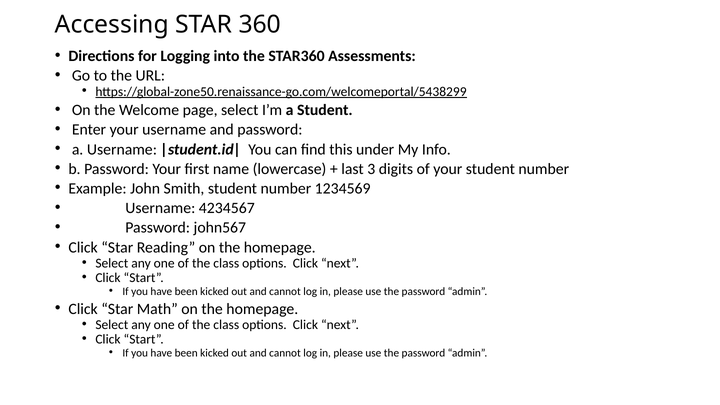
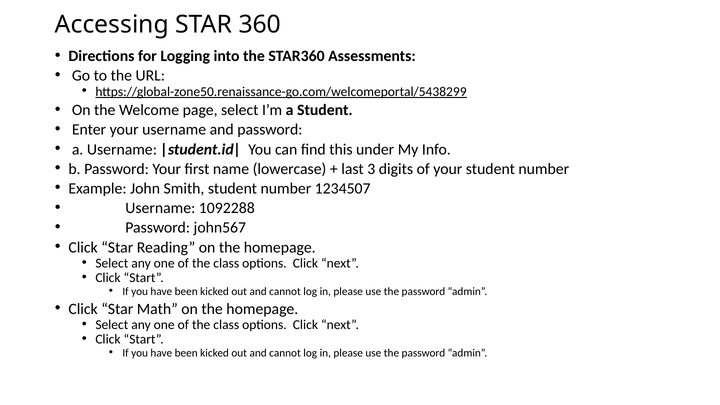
1234569: 1234569 -> 1234507
4234567: 4234567 -> 1092288
